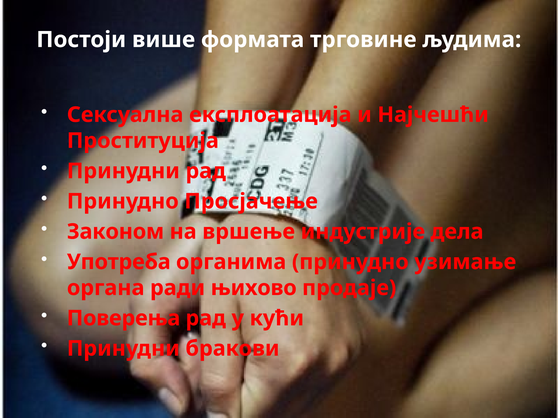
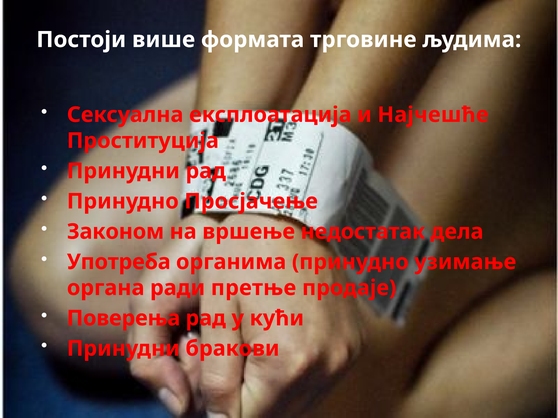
Најчешћи: Најчешћи -> Најчешће
индустрије: индустрије -> недостатак
њихово: њихово -> претње
